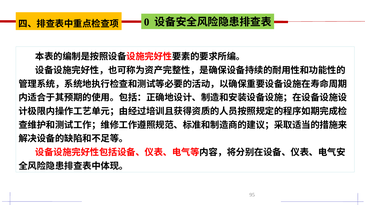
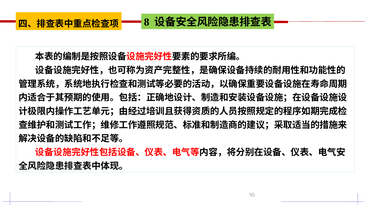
0: 0 -> 8
